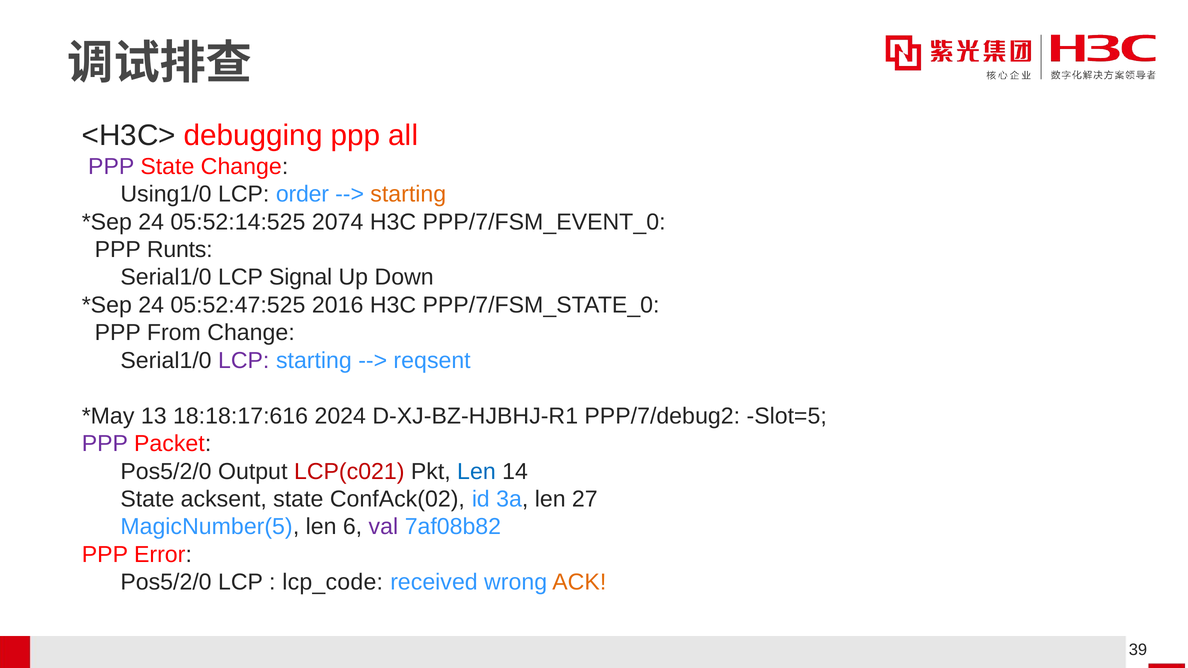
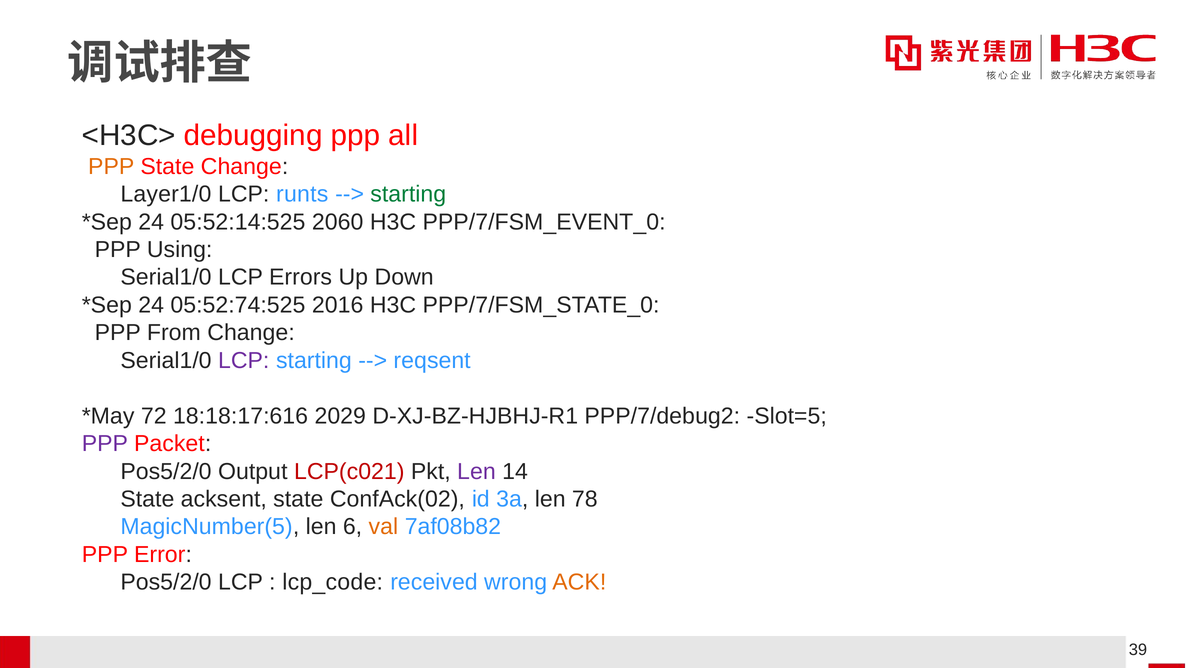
PPP at (111, 167) colour: purple -> orange
Using1/0: Using1/0 -> Layer1/0
order: order -> runts
starting at (408, 194) colour: orange -> green
2074: 2074 -> 2060
Runts: Runts -> Using
Signal: Signal -> Errors
05:52:47:525: 05:52:47:525 -> 05:52:74:525
13: 13 -> 72
2024: 2024 -> 2029
Len at (476, 472) colour: blue -> purple
27: 27 -> 78
val colour: purple -> orange
